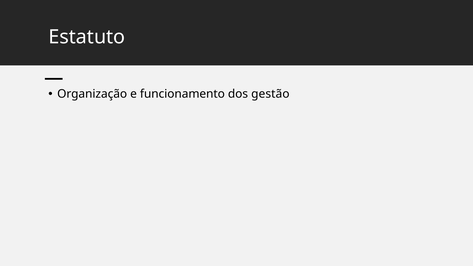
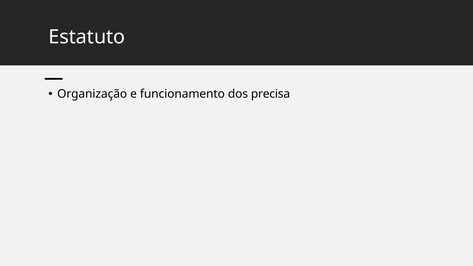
gestão: gestão -> precisa
